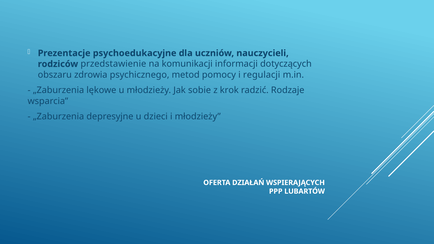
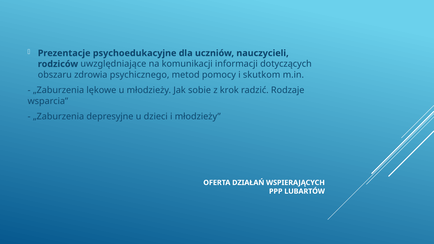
przedstawienie: przedstawienie -> uwzględniające
regulacji: regulacji -> skutkom
